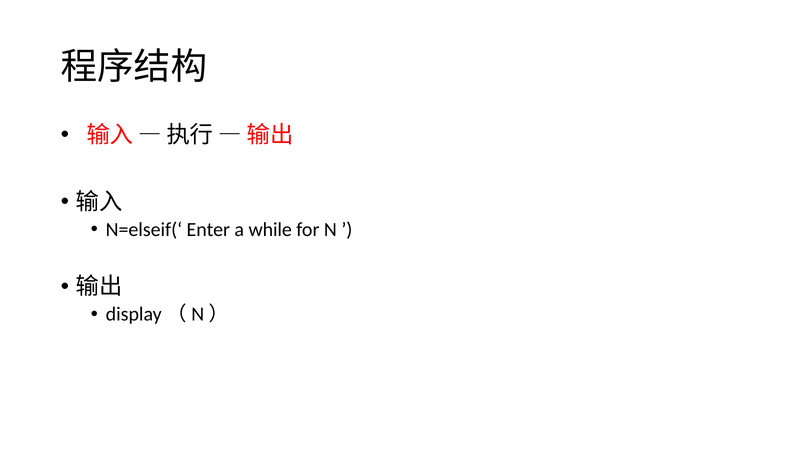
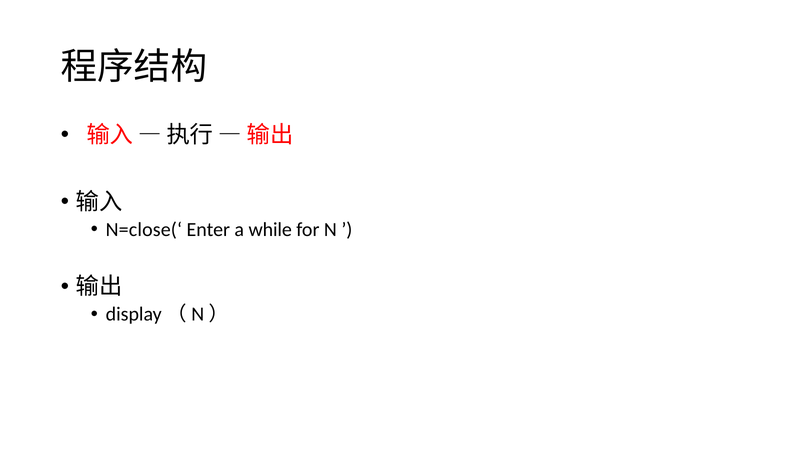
N=elseif(‘: N=elseif(‘ -> N=close(‘
